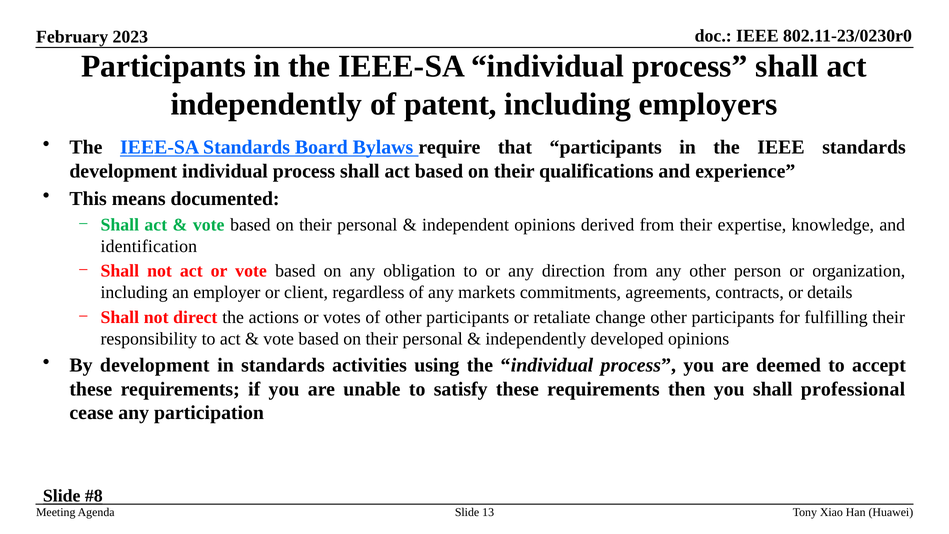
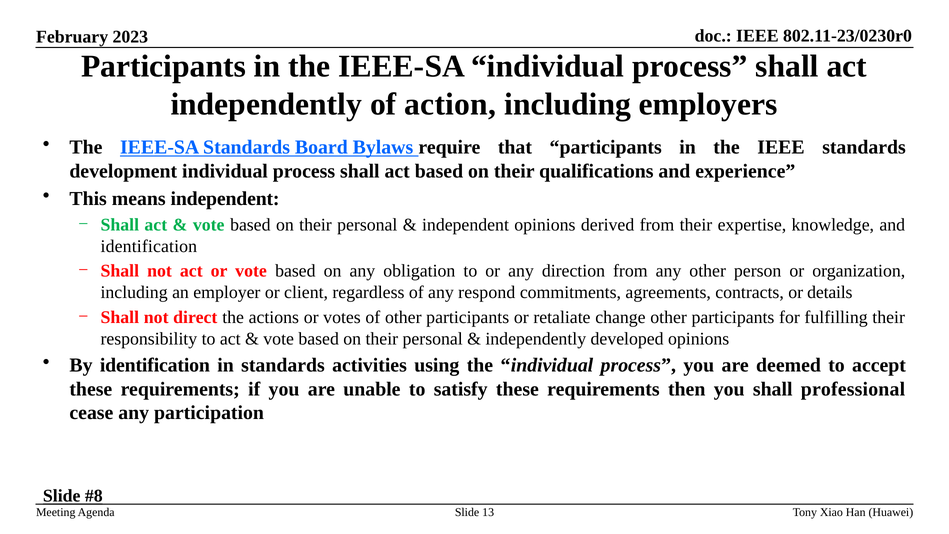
patent: patent -> action
means documented: documented -> independent
markets: markets -> respond
By development: development -> identification
